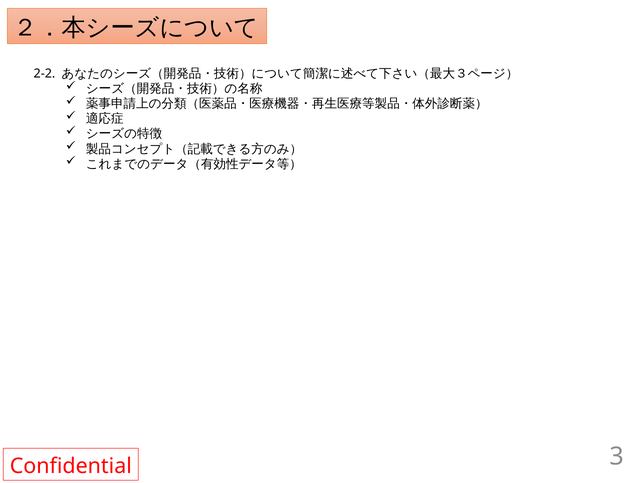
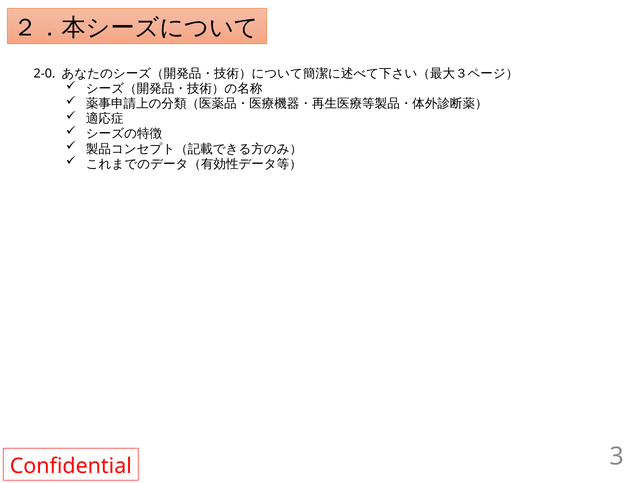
2-2: 2-2 -> 2-0
